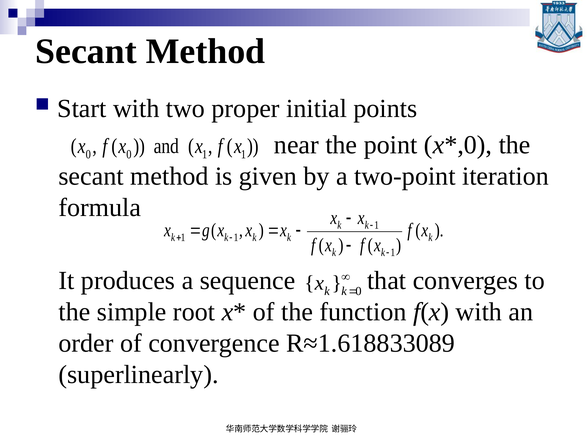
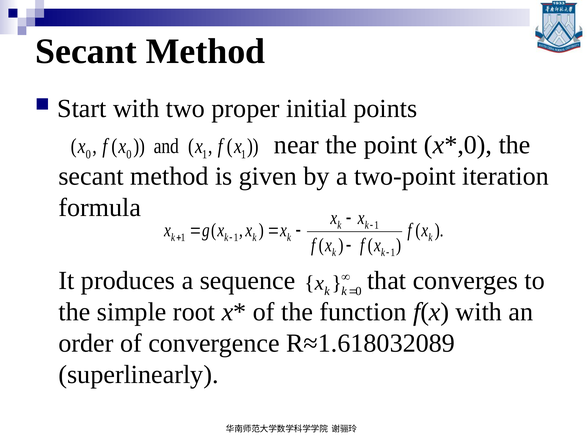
R≈1.618833089: R≈1.618833089 -> R≈1.618032089
